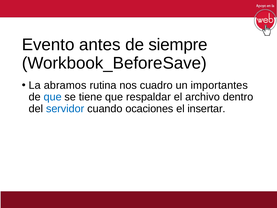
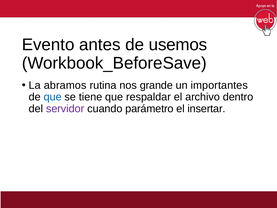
siempre: siempre -> usemos
cuadro: cuadro -> grande
servidor colour: blue -> purple
ocaciones: ocaciones -> parámetro
